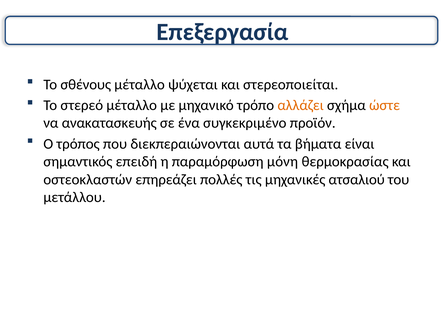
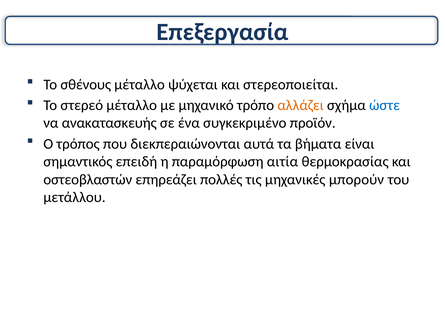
ώστε colour: orange -> blue
μόνη: μόνη -> αιτία
οστεοκλαστών: οστεοκλαστών -> οστεοβλαστών
ατσαλιού: ατσαλιού -> μπορούν
